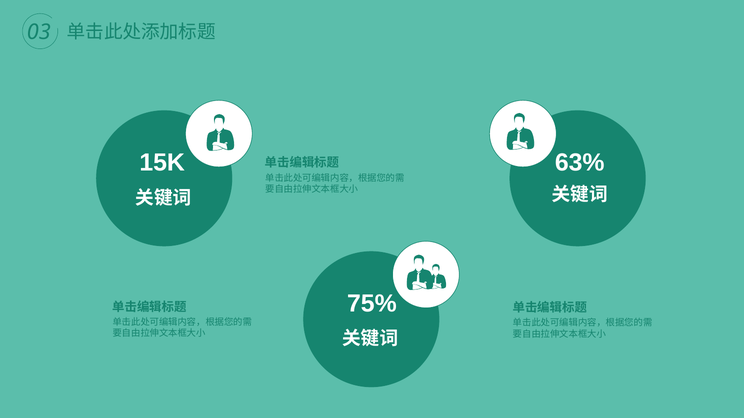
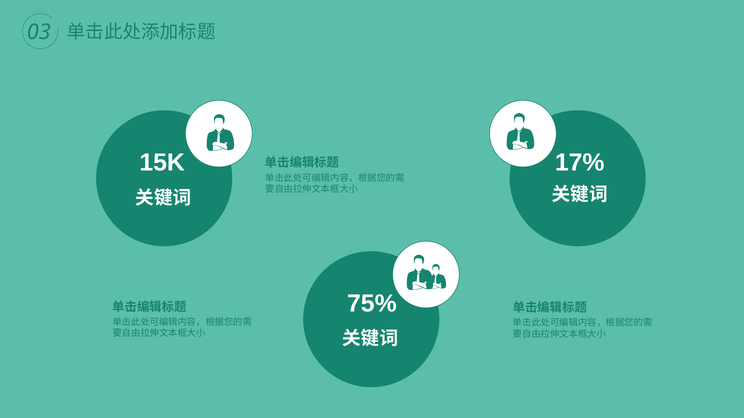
63%: 63% -> 17%
